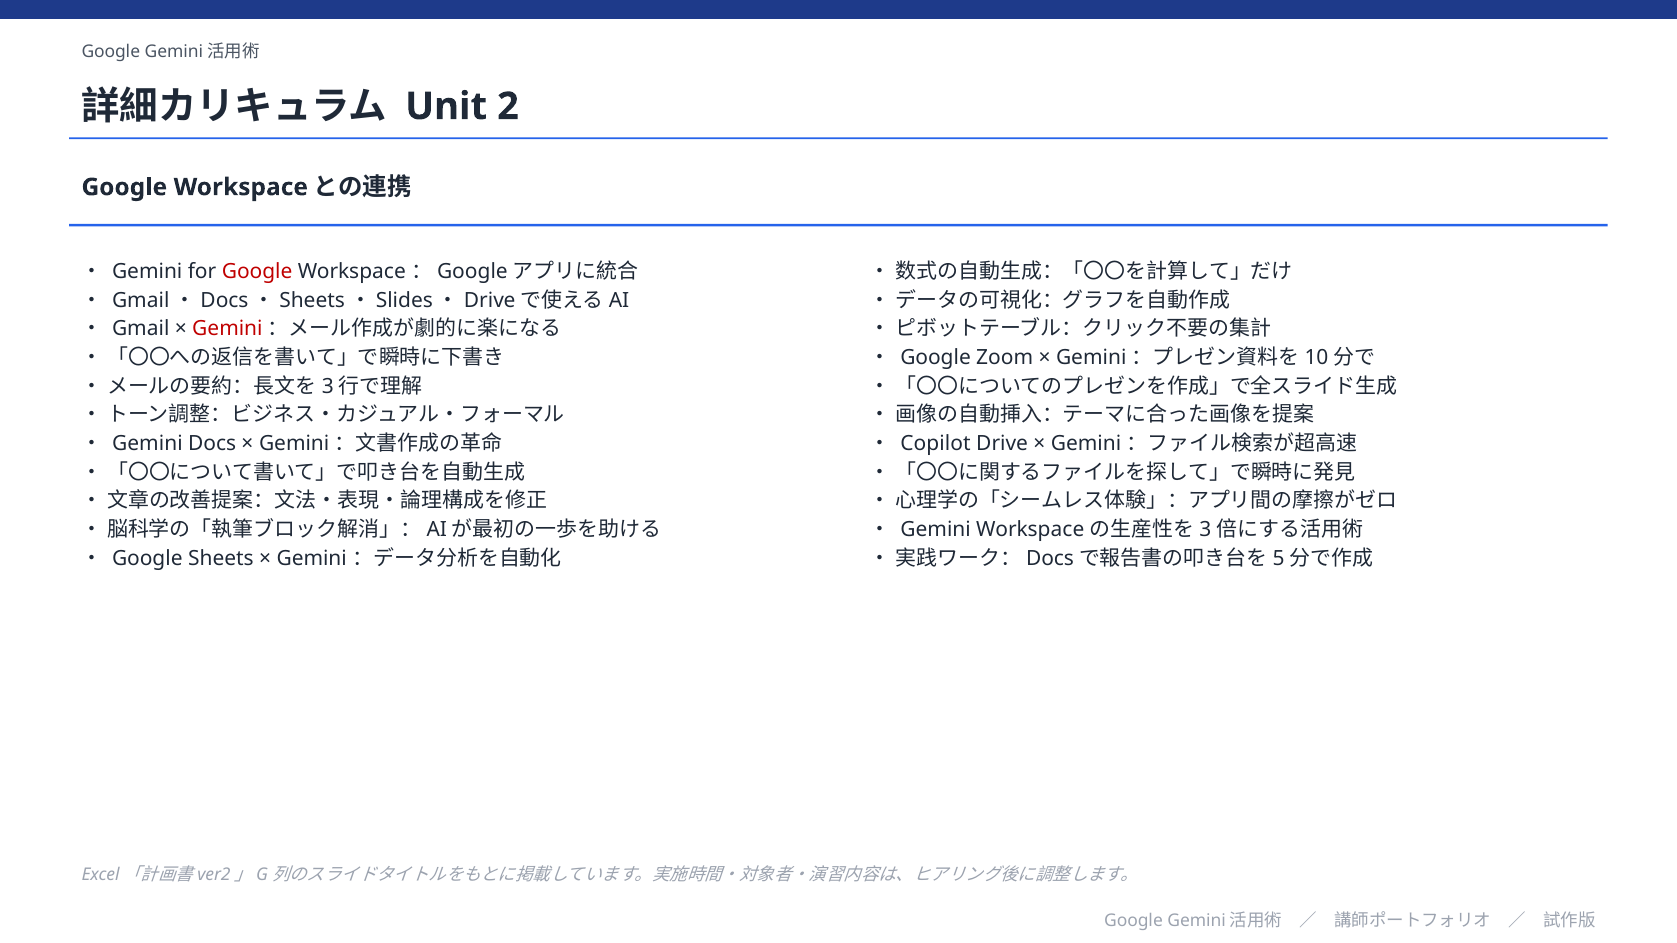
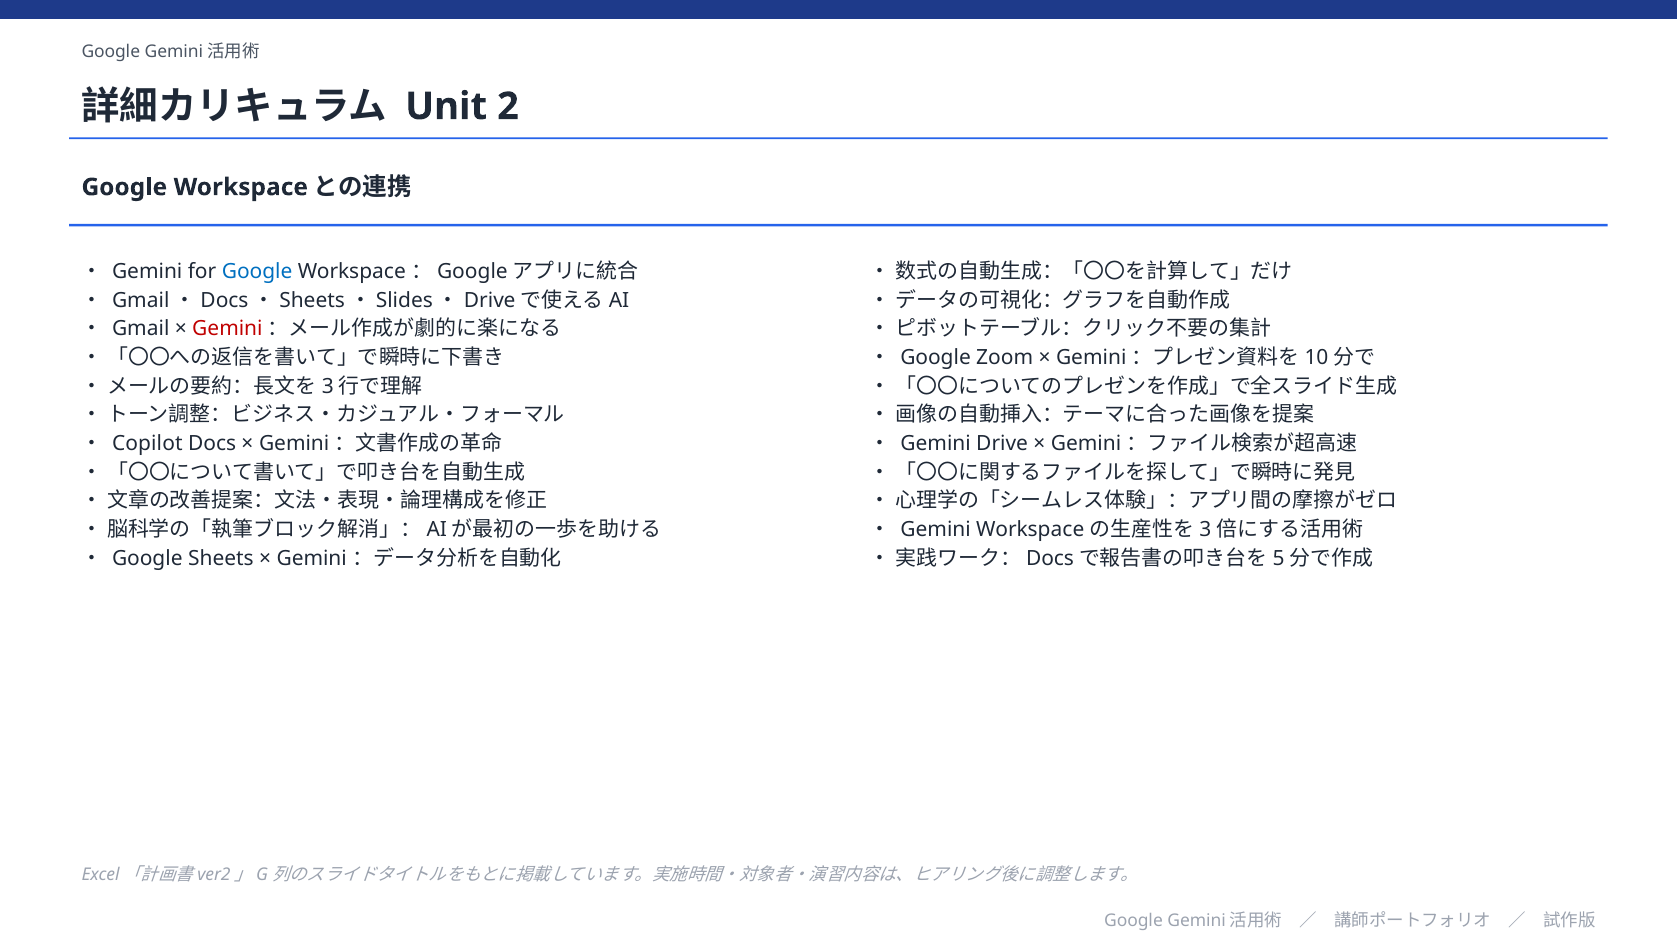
Google at (257, 272) colour: red -> blue
Gemini at (147, 444): Gemini -> Copilot
Copilot at (936, 444): Copilot -> Gemini
